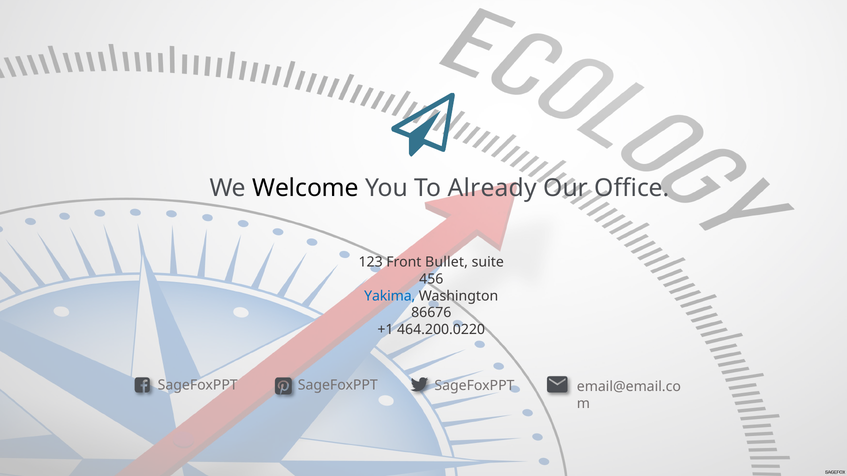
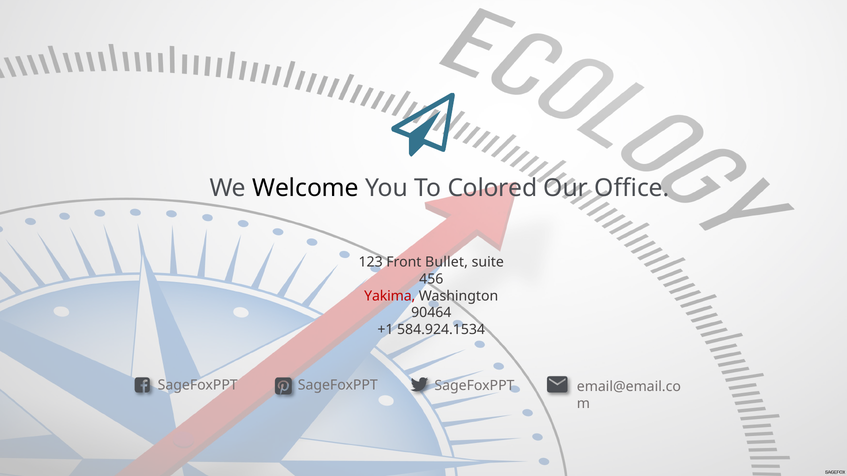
Already: Already -> Colored
Yakima colour: blue -> red
86676: 86676 -> 90464
464.200.0220: 464.200.0220 -> 584.924.1534
